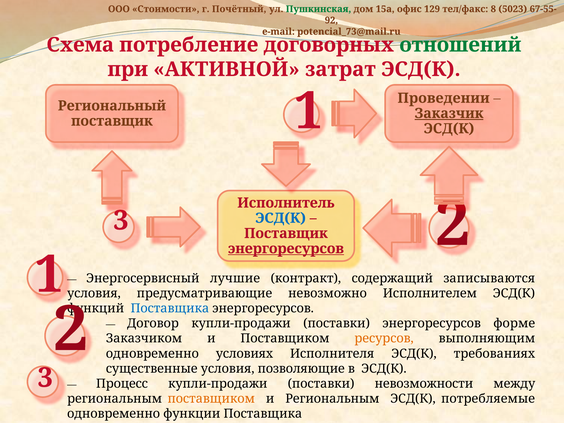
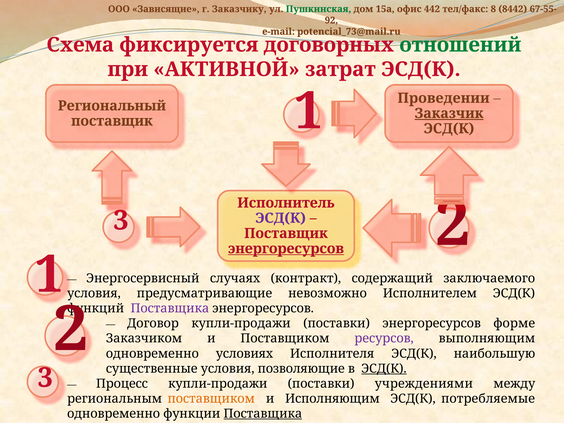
Стоимости: Стоимости -> Зависящие
Почётный: Почётный -> Заказчику
129: 129 -> 442
5023: 5023 -> 8442
потребление: потребление -> фиксируется
ЭСД(К at (281, 218) colour: blue -> purple
лучшие: лучшие -> случаях
записываются: записываются -> заключаемого
Поставщика at (170, 308) colour: blue -> purple
ресурсов colour: orange -> purple
требованиях: требованиях -> наибольшую
ЭСД(К at (384, 369) underline: none -> present
невозможности: невозможности -> учреждениями
и Региональным: Региональным -> Исполняющим
Поставщика at (263, 414) underline: none -> present
